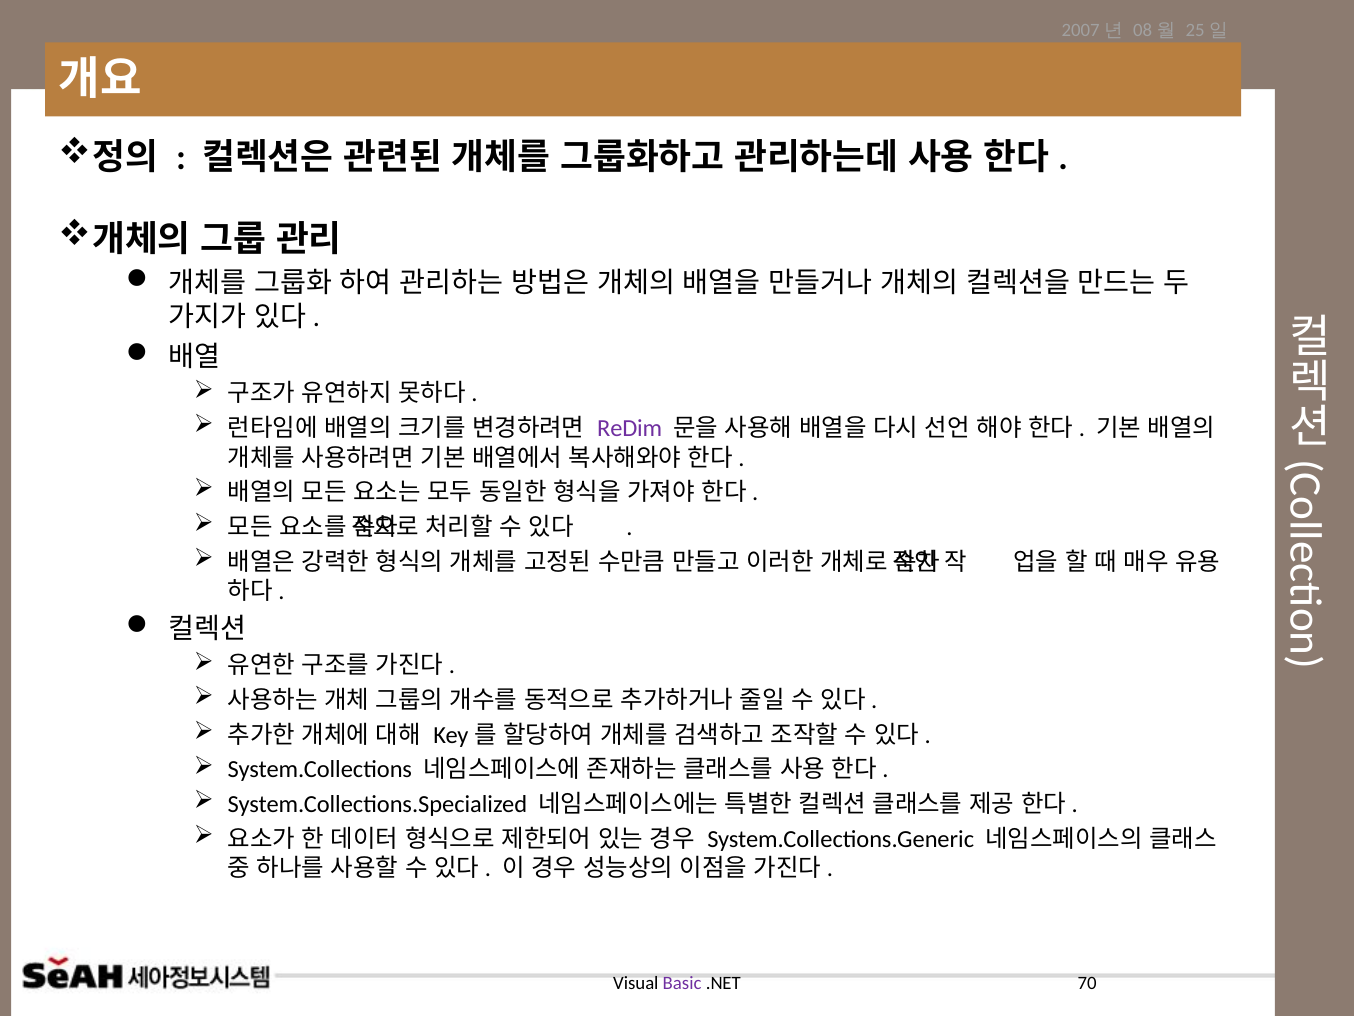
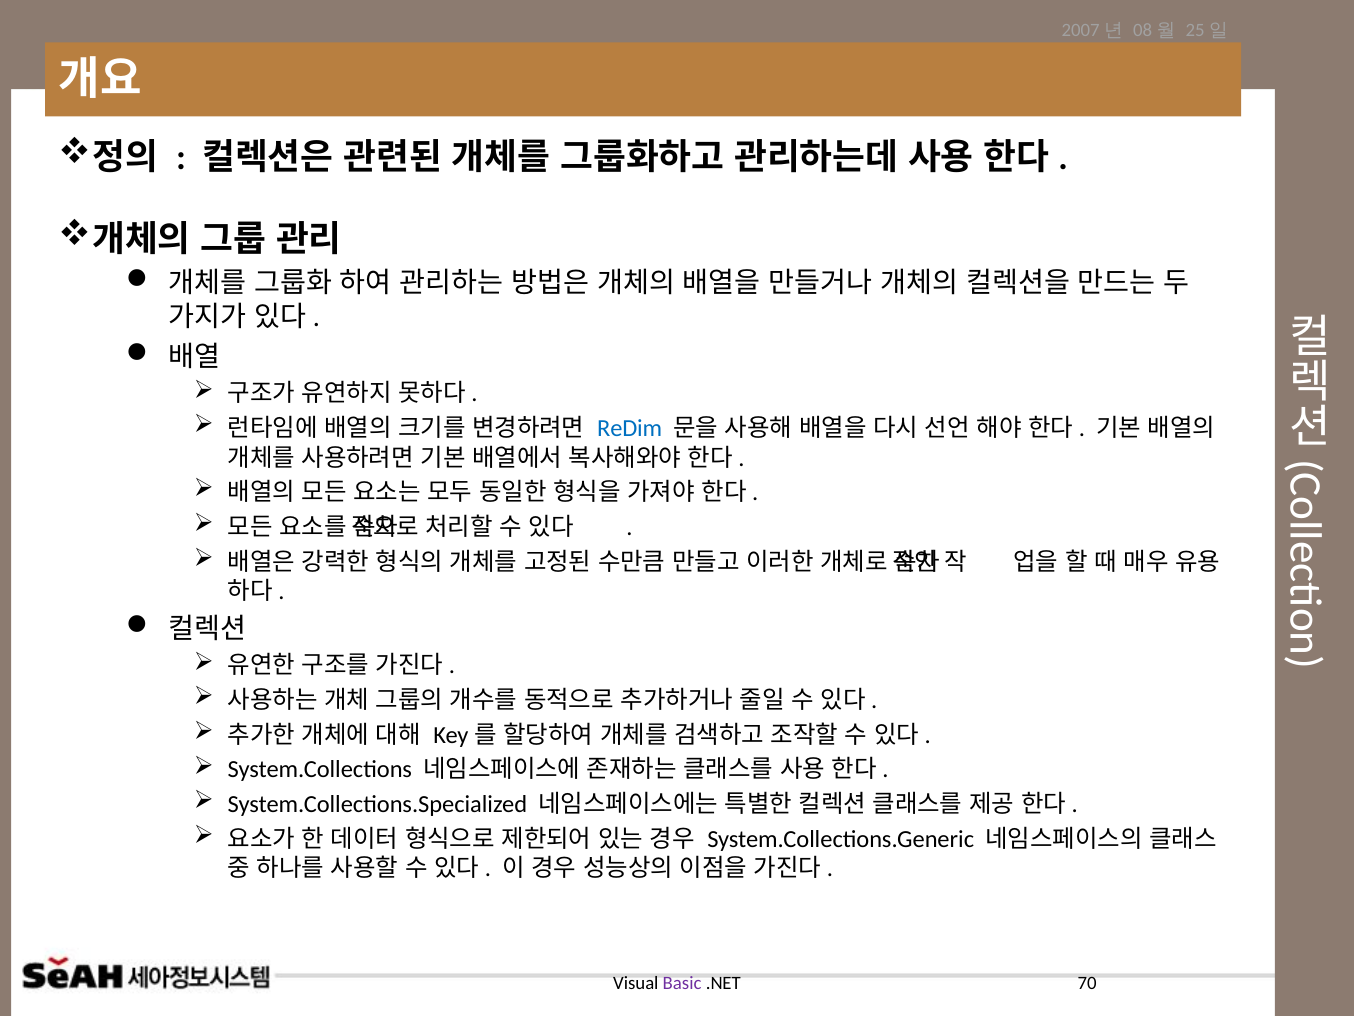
ReDim colour: purple -> blue
